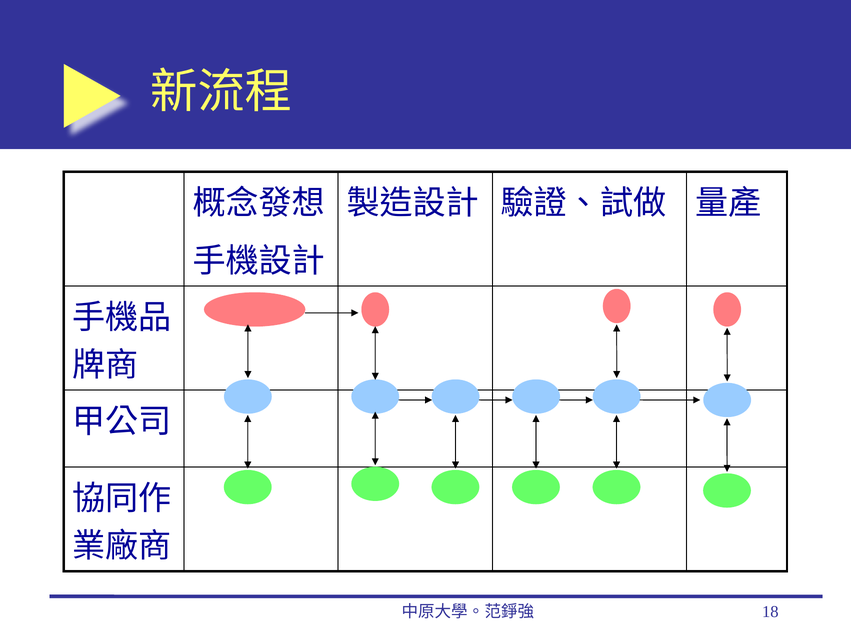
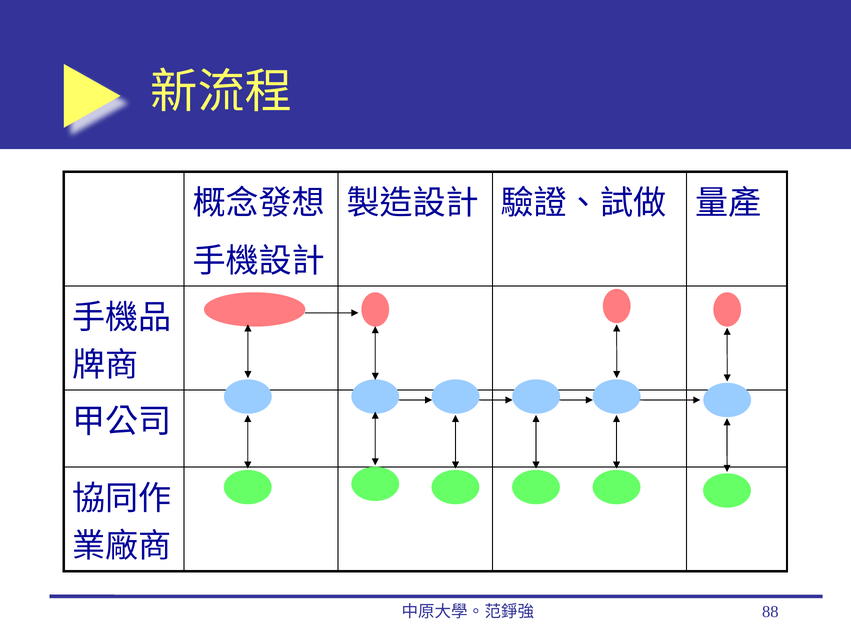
18: 18 -> 88
